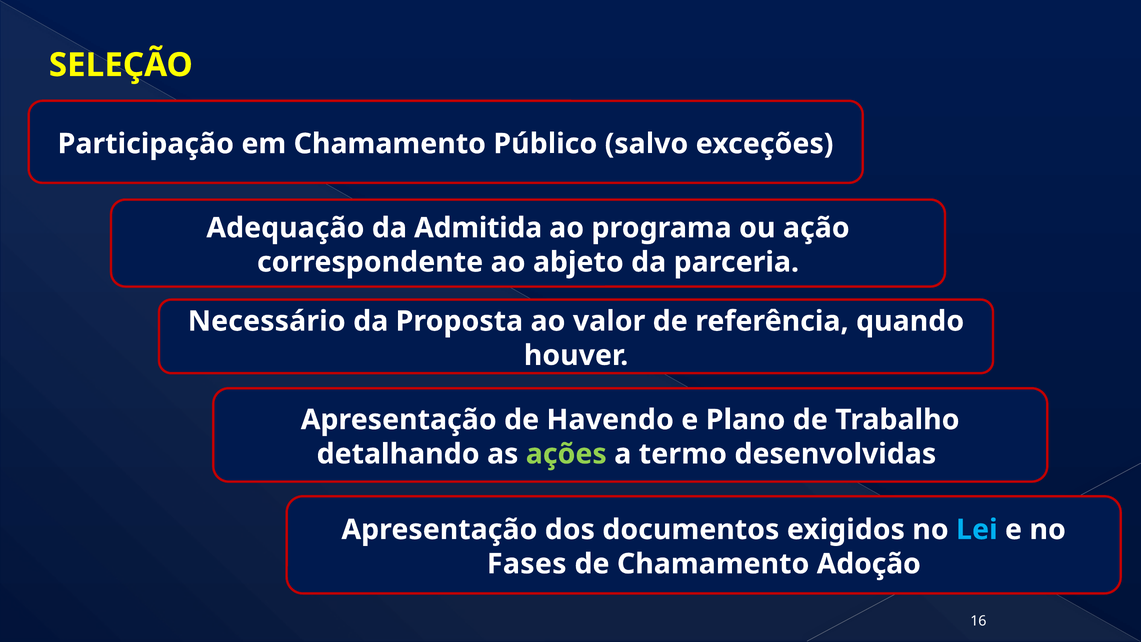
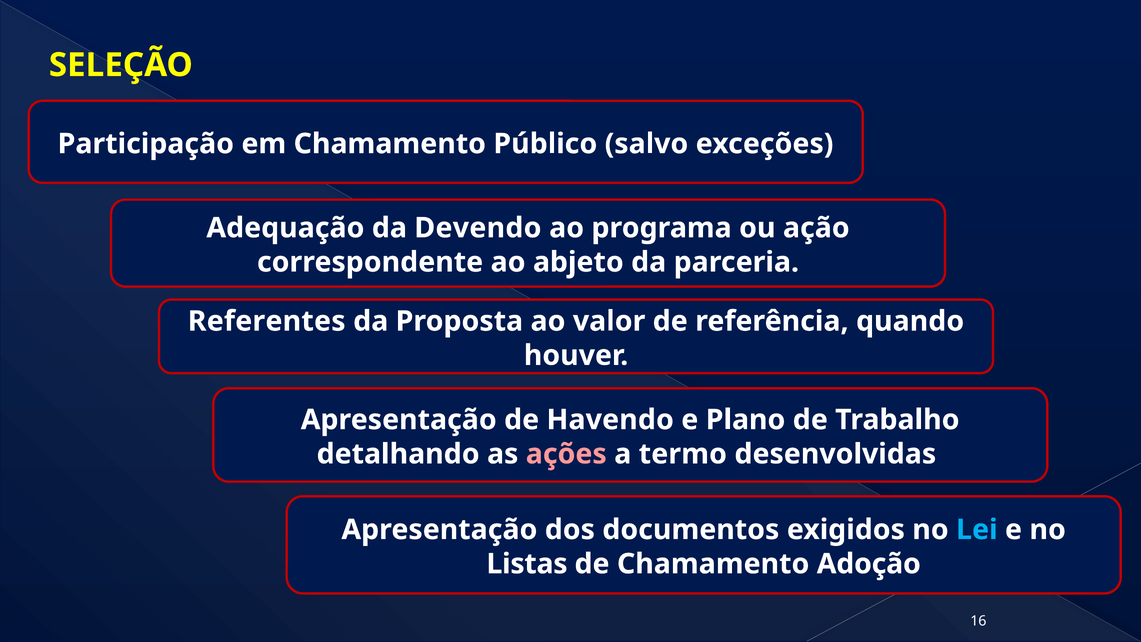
Admitida: Admitida -> Devendo
Necessário: Necessário -> Referentes
ações colour: light green -> pink
Fases: Fases -> Listas
